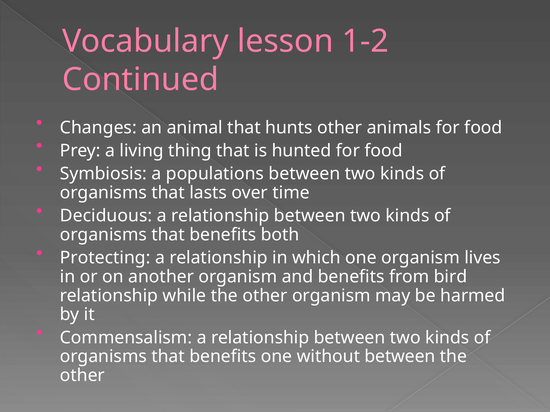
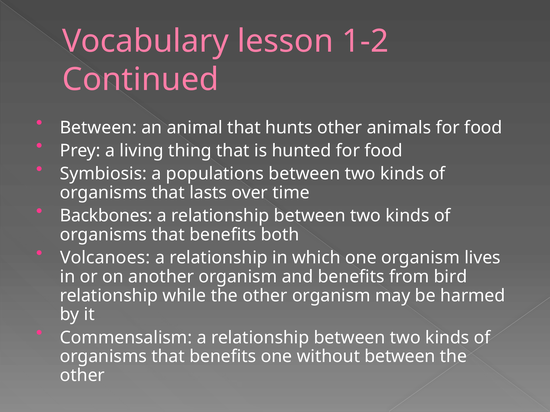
Changes at (98, 128): Changes -> Between
Deciduous: Deciduous -> Backbones
Protecting: Protecting -> Volcanoes
